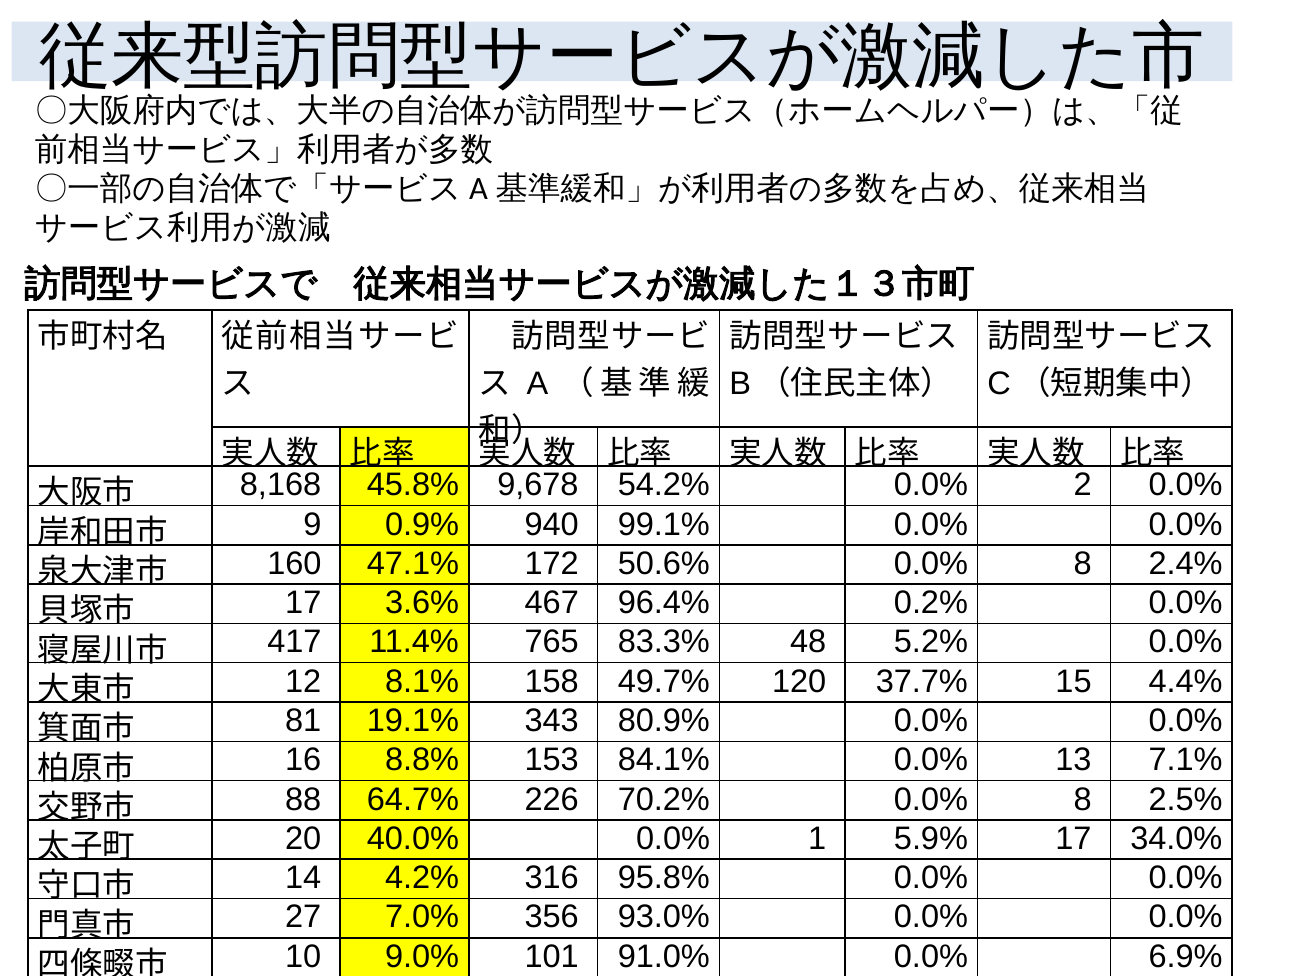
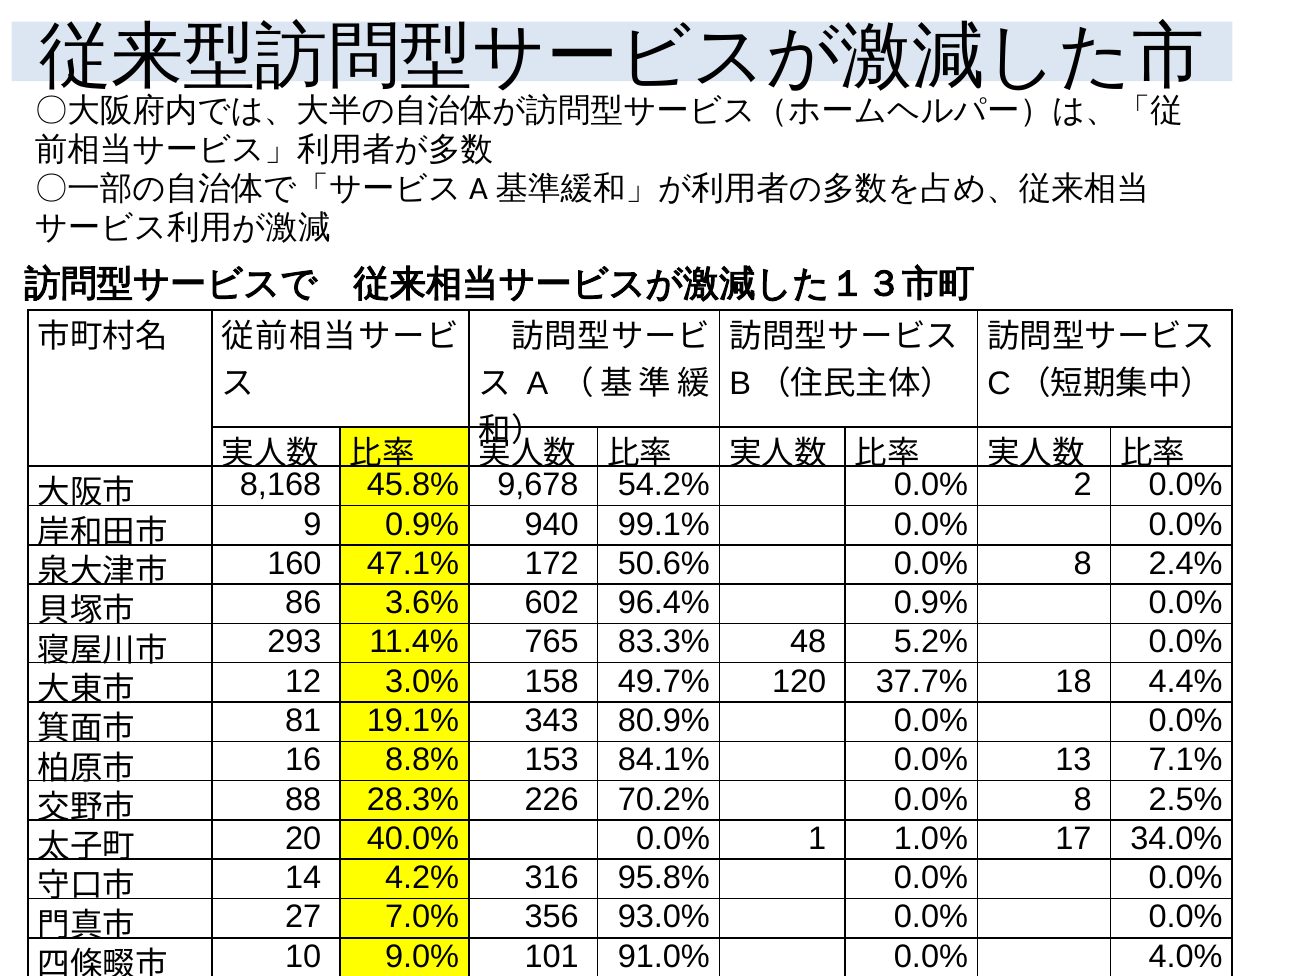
17 at (303, 603): 17 -> 86
467: 467 -> 602
96.4% 0.2%: 0.2% -> 0.9%
417: 417 -> 293
8.1%: 8.1% -> 3.0%
15: 15 -> 18
64.7%: 64.7% -> 28.3%
5.9%: 5.9% -> 1.0%
6.9%: 6.9% -> 4.0%
